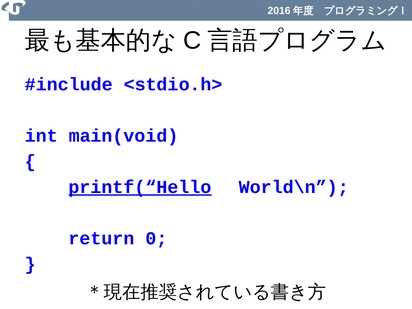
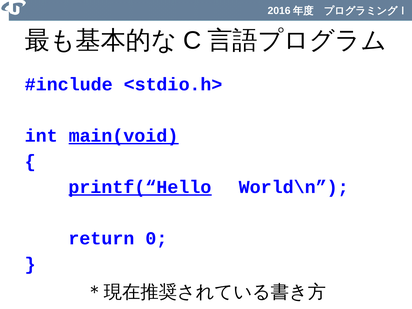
main(void underline: none -> present
